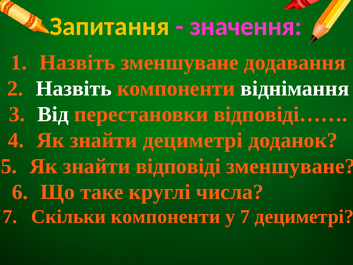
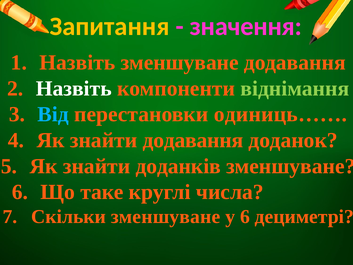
віднімання colour: white -> light green
Від colour: white -> light blue
відповіді……: відповіді…… -> одиниць……
знайти дециметрі: дециметрі -> додавання
відповіді: відповіді -> доданків
Скільки компоненти: компоненти -> зменшуване
у 7: 7 -> 6
